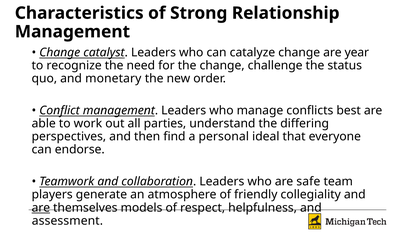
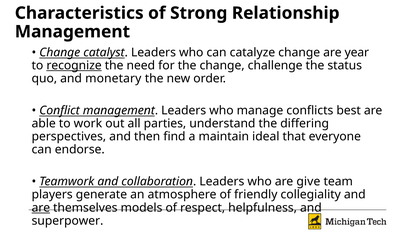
recognize underline: none -> present
personal: personal -> maintain
safe: safe -> give
assessment: assessment -> superpower
